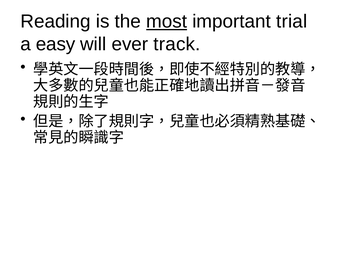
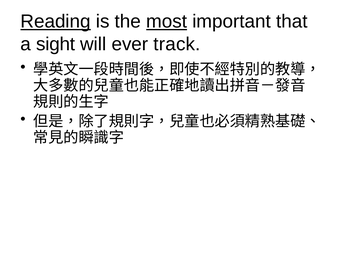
Reading underline: none -> present
trial: trial -> that
easy: easy -> sight
